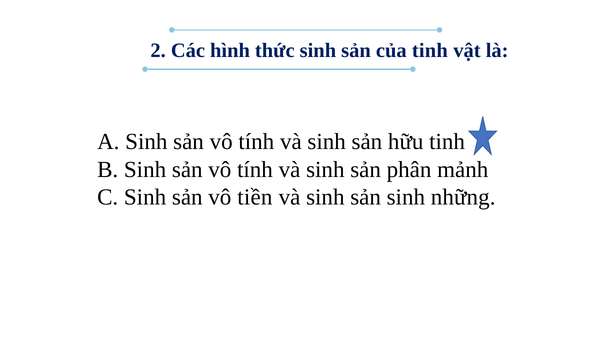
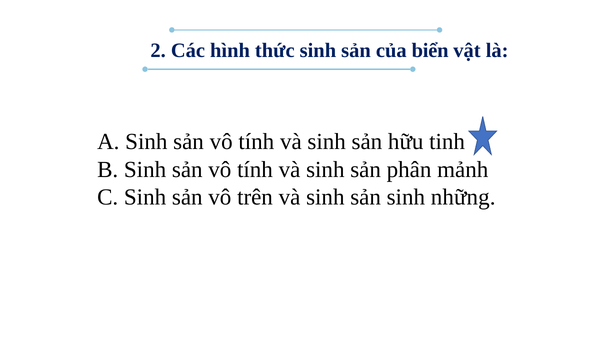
của tinh: tinh -> biển
tiền: tiền -> trên
